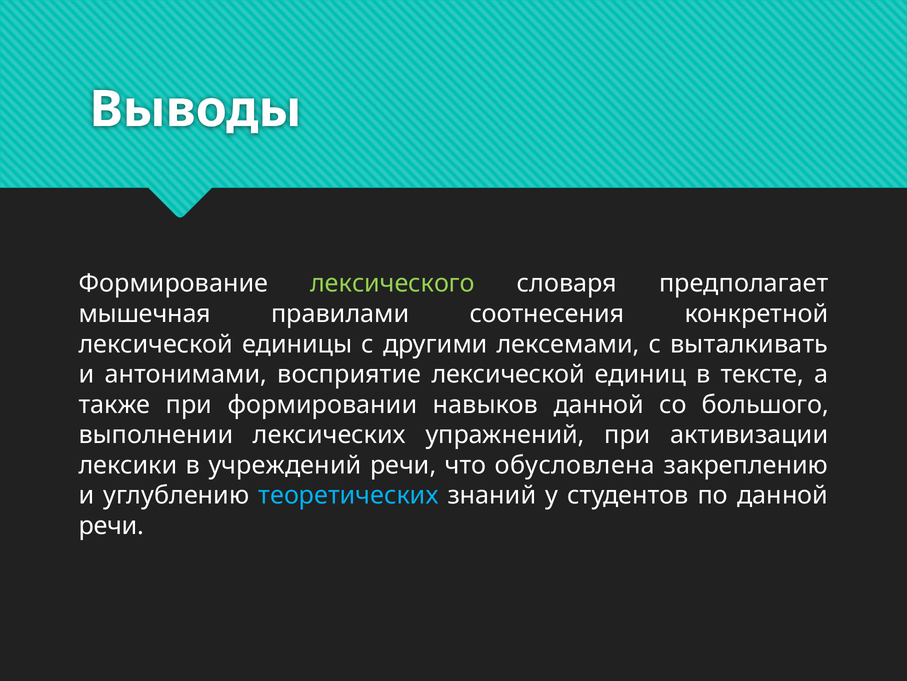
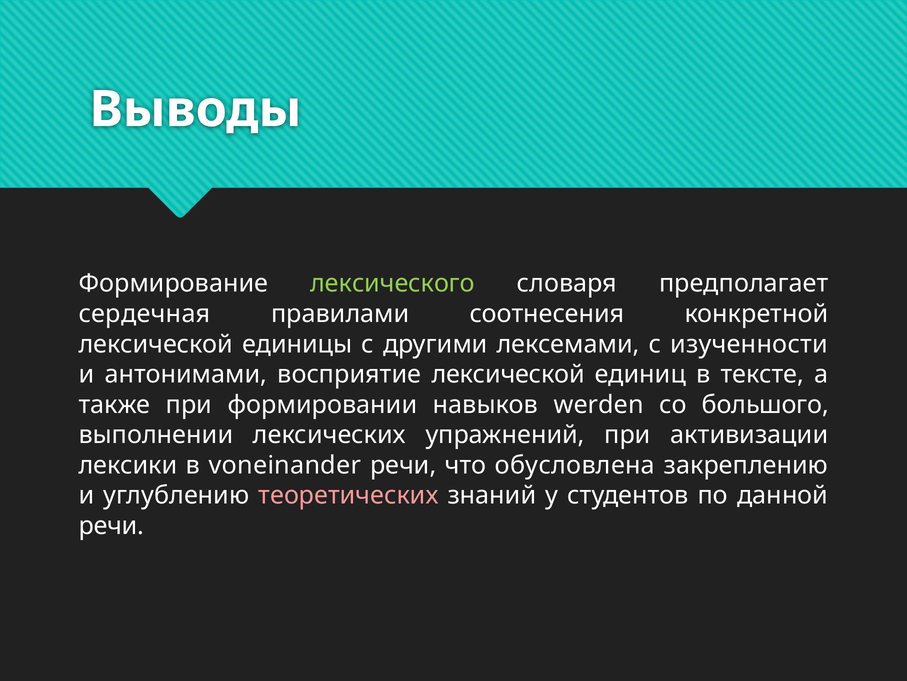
мышечная: мышечная -> сердечная
выталкивать: выталкивать -> изученности
навыков данной: данной -> werden
учреждений: учреждений -> voneinander
теоретических colour: light blue -> pink
